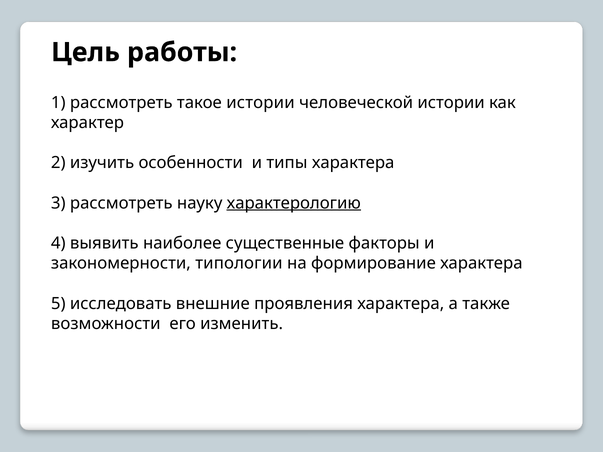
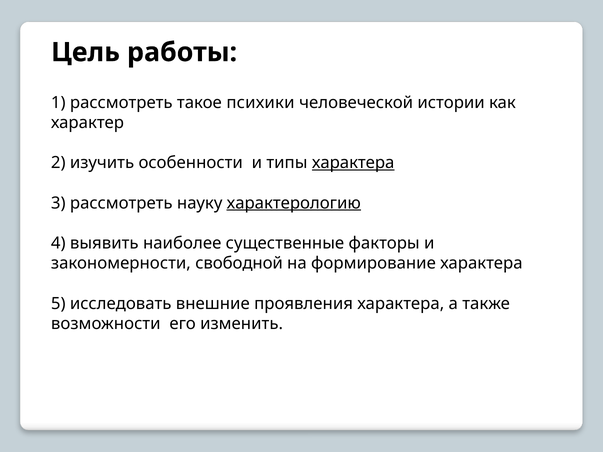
такое истории: истории -> психики
характера at (353, 163) underline: none -> present
типологии: типологии -> свободной
